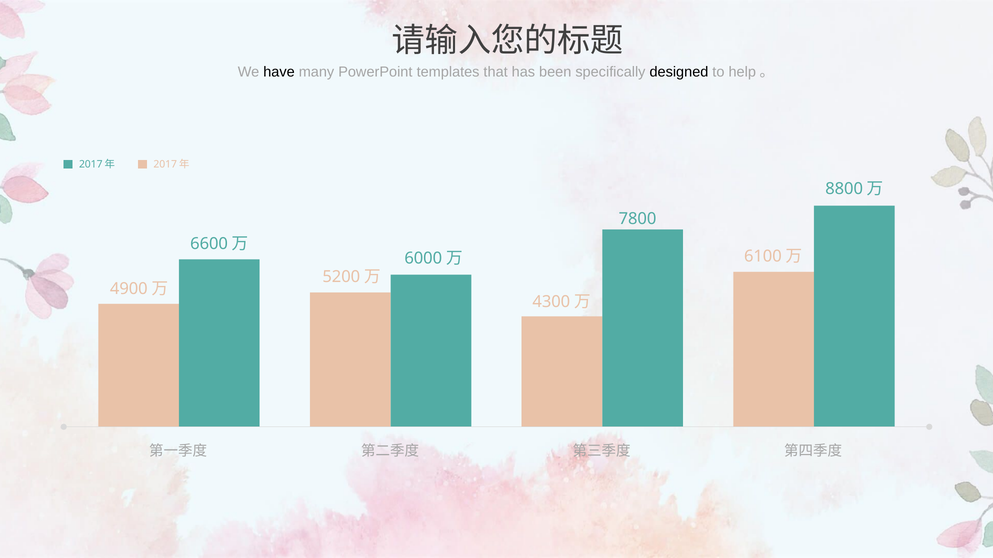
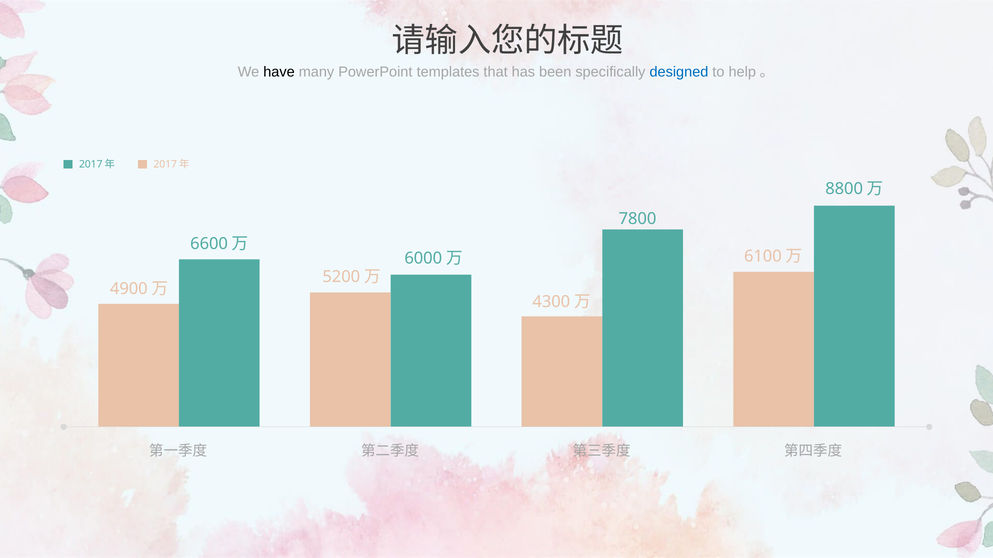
designed colour: black -> blue
